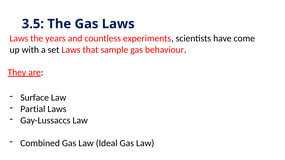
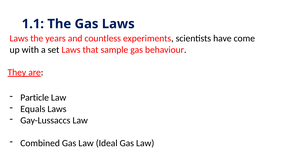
3.5: 3.5 -> 1.1
Surface: Surface -> Particle
Partial: Partial -> Equals
